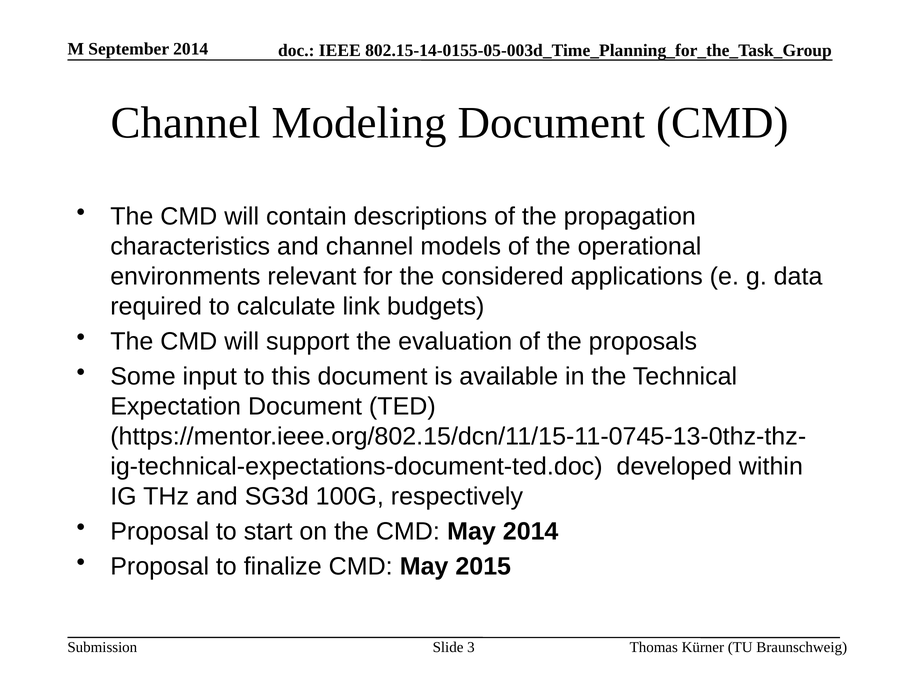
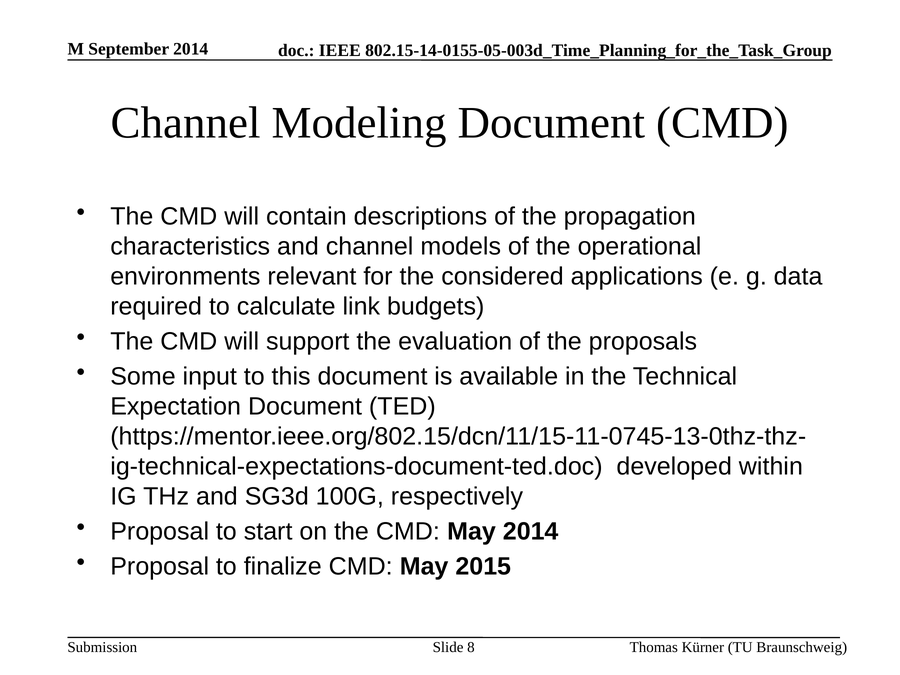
3: 3 -> 8
